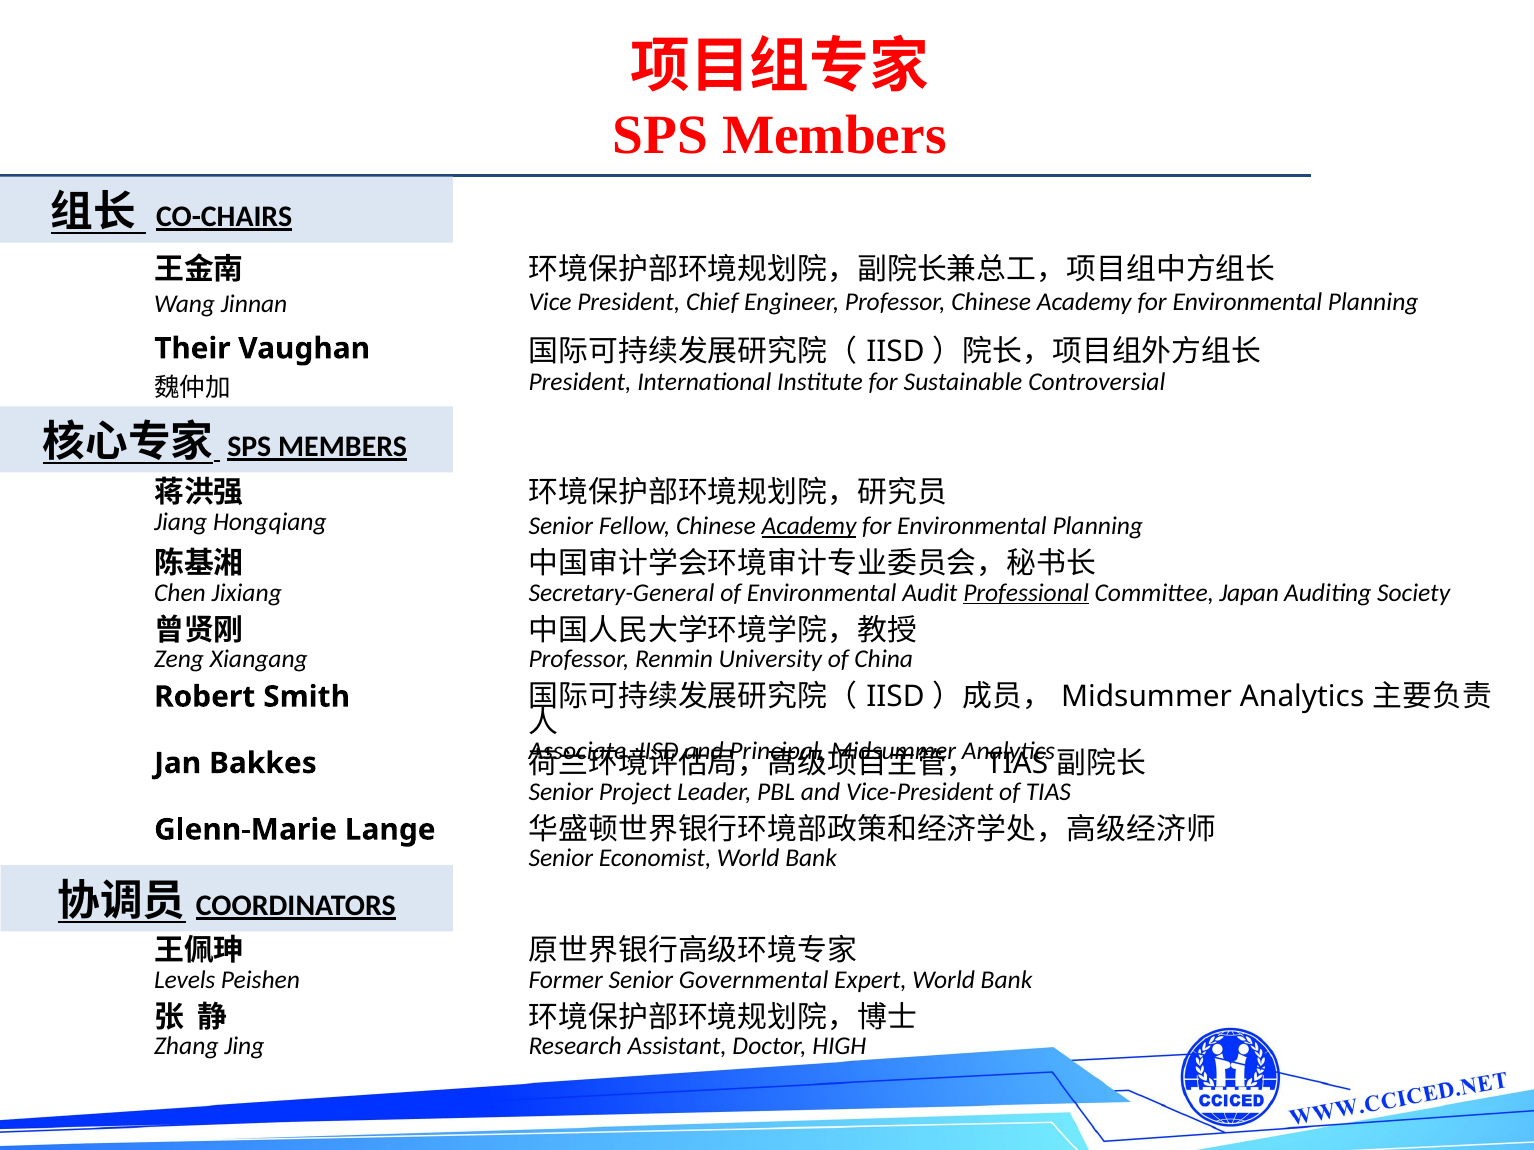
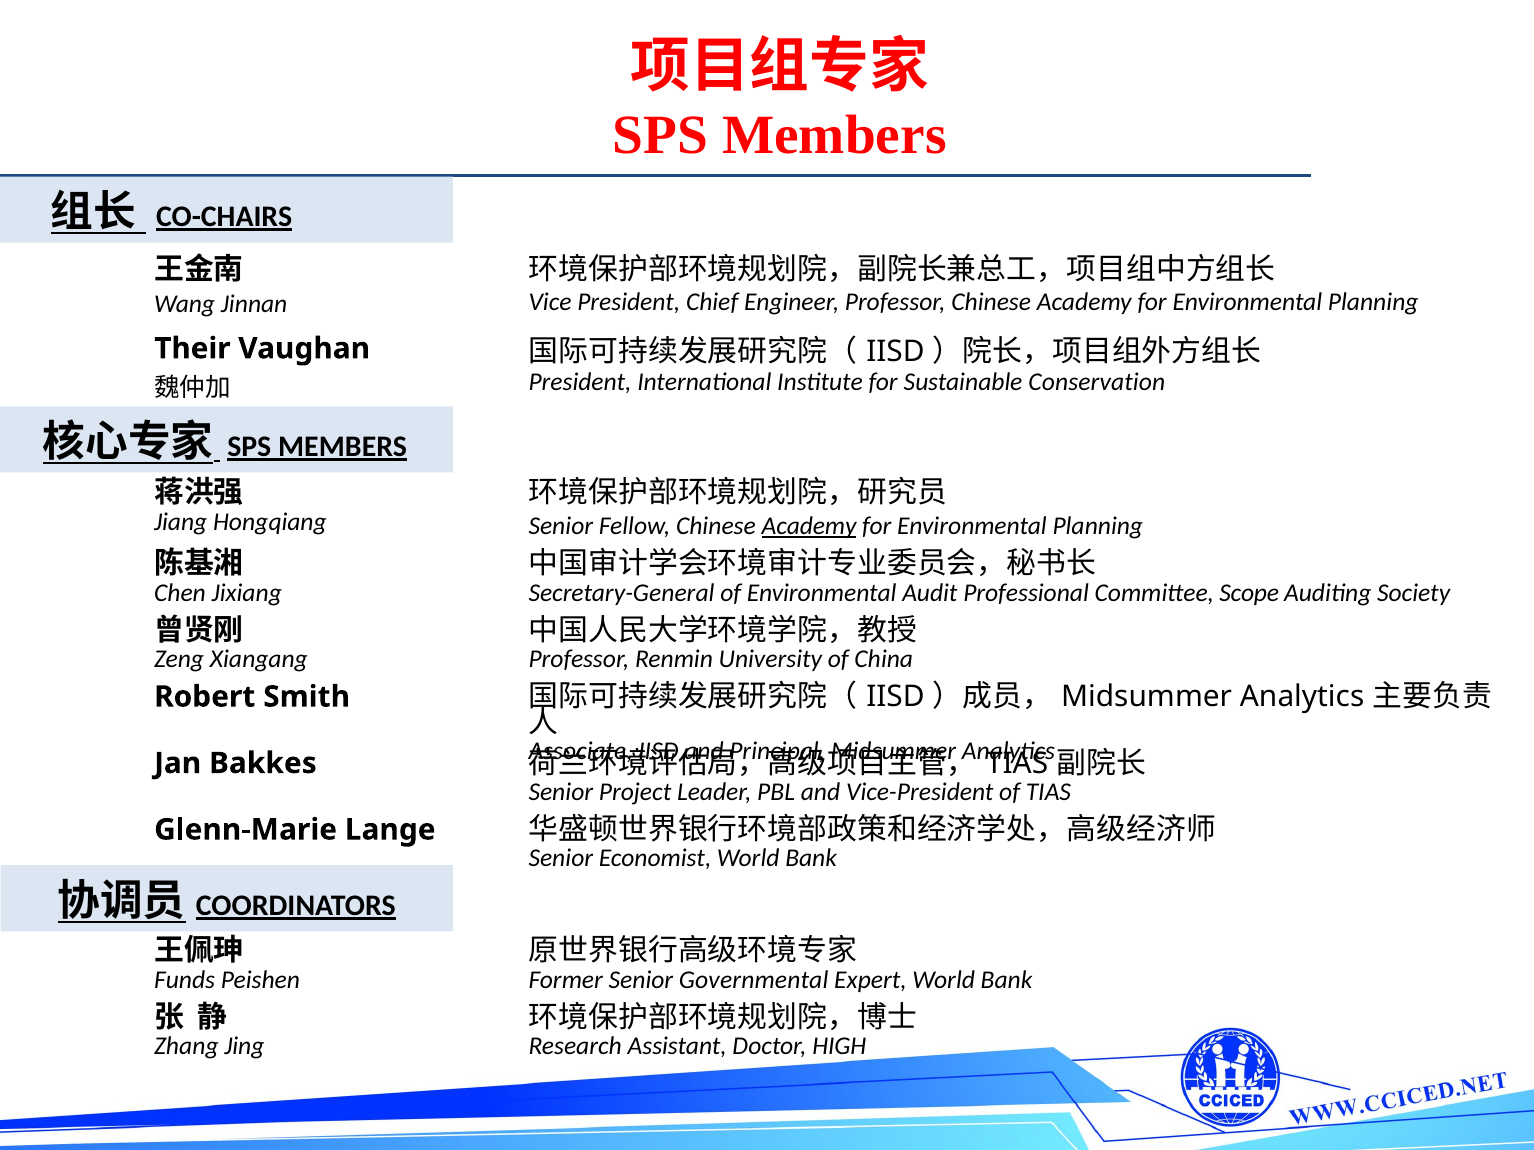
Controversial: Controversial -> Conservation
Professional underline: present -> none
Japan: Japan -> Scope
Levels: Levels -> Funds
